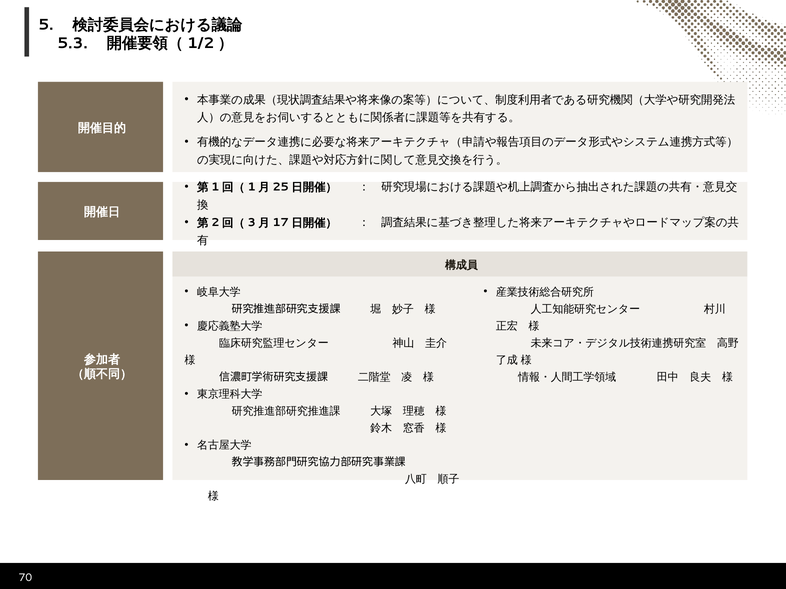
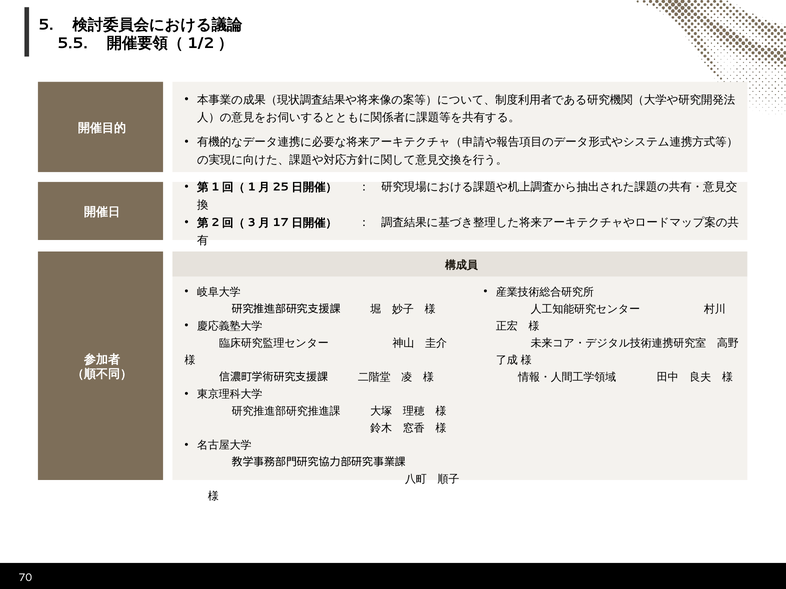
5.3: 5.3 -> 5.5
